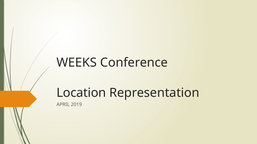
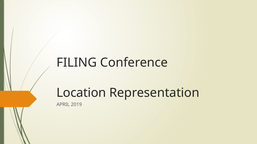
WEEKS: WEEKS -> FILING
